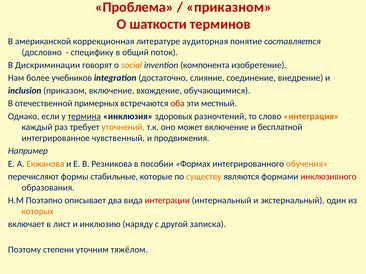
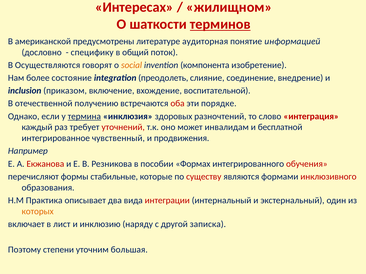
Проблема: Проблема -> Интересах
приказном: приказном -> жилищном
терминов underline: none -> present
коррекционная: коррекционная -> предусмотрены
составляется: составляется -> информацией
Дискриминации: Дискриминации -> Осуществляются
учебников: учебников -> состояние
достаточно: достаточно -> преодолеть
обучающимися: обучающимися -> воспитательной
примерных: примерных -> получению
местный: местный -> порядке
интеграция colour: orange -> red
уточнений colour: orange -> red
может включение: включение -> инвалидам
Екжанова colour: orange -> red
обучения colour: orange -> red
существу colour: orange -> red
Поэтапно: Поэтапно -> Практика
тяжёлом: тяжёлом -> большая
